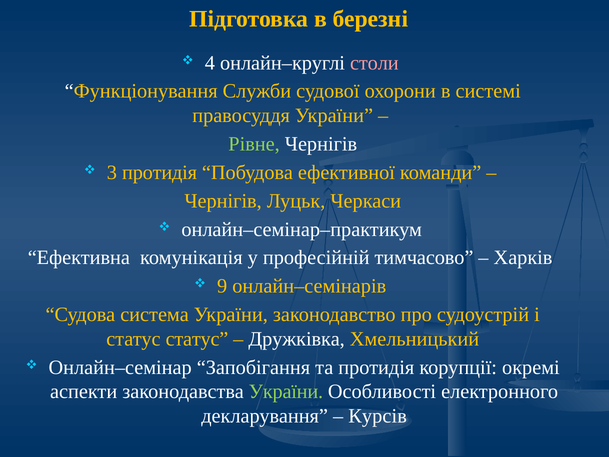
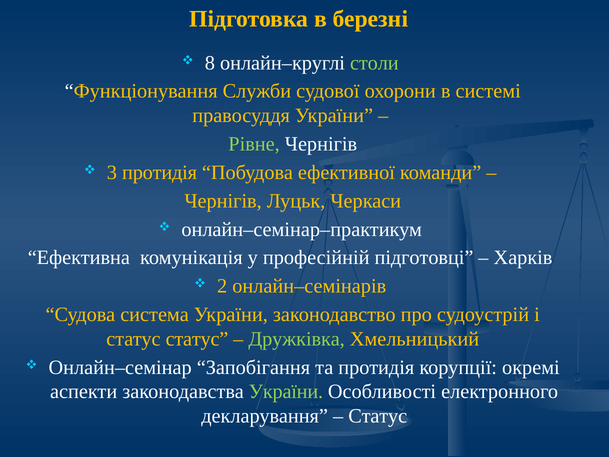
4: 4 -> 8
столи colour: pink -> light green
тимчасово: тимчасово -> підготовці
9: 9 -> 2
Дружківка colour: white -> light green
Курсів at (378, 416): Курсів -> Статус
